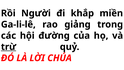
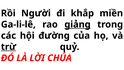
giảng underline: none -> present
